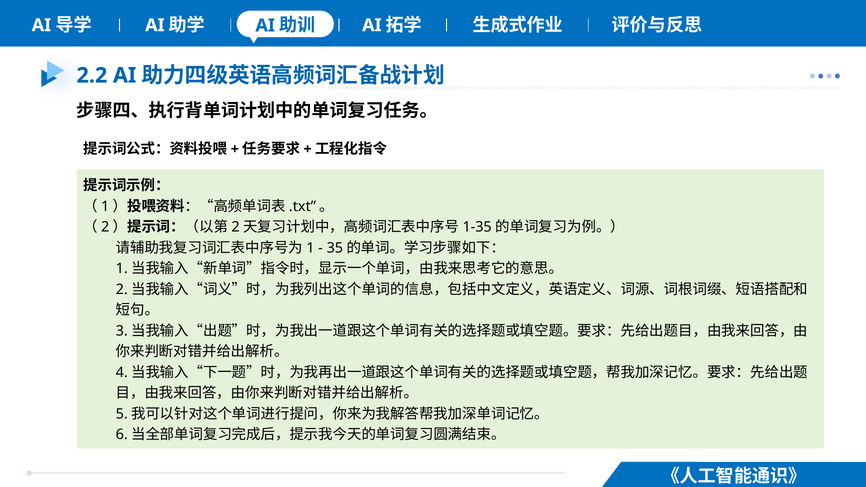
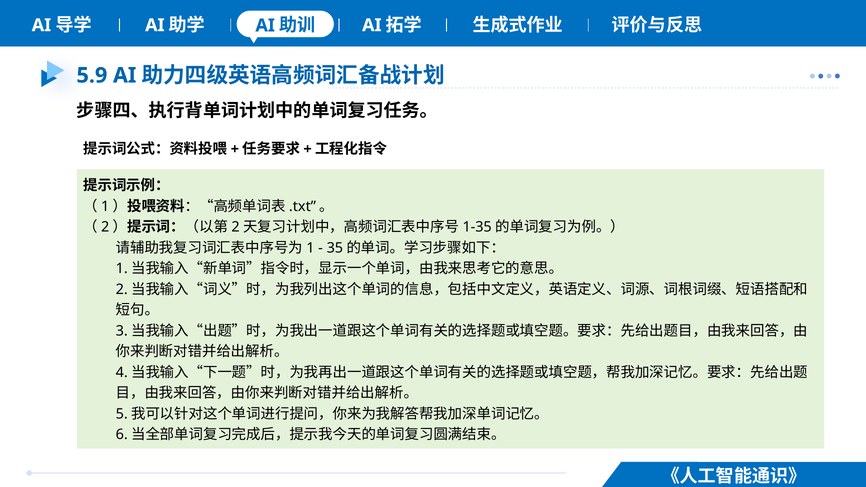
2.2: 2.2 -> 5.9
